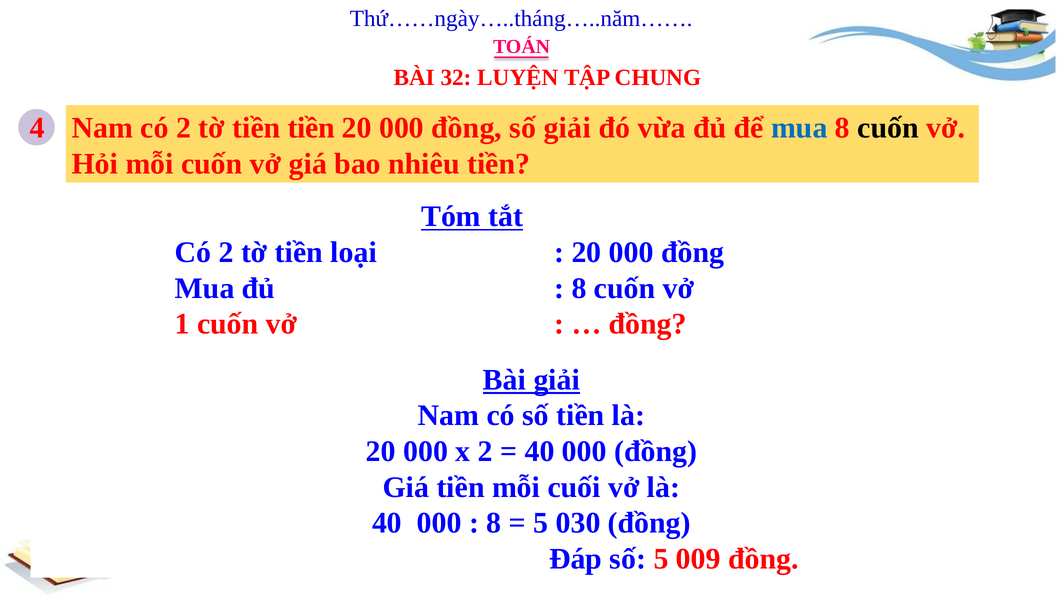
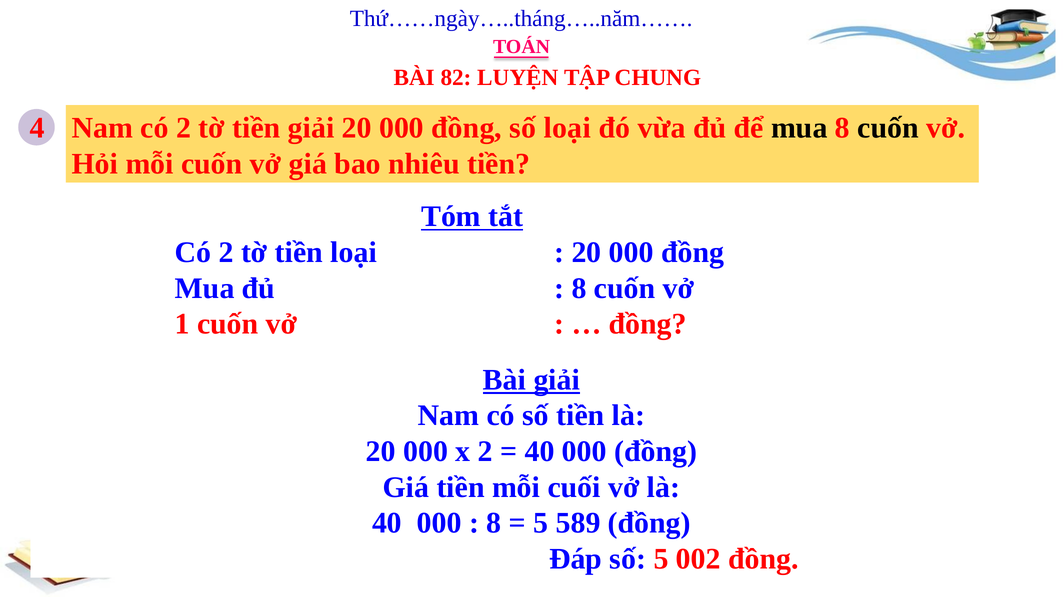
32: 32 -> 82
tiền tiền: tiền -> giải
số giải: giải -> loại
mua at (799, 128) colour: blue -> black
030: 030 -> 589
009: 009 -> 002
